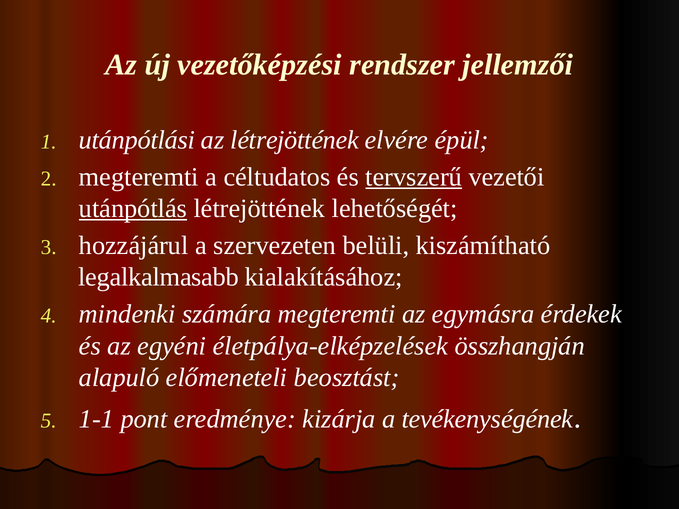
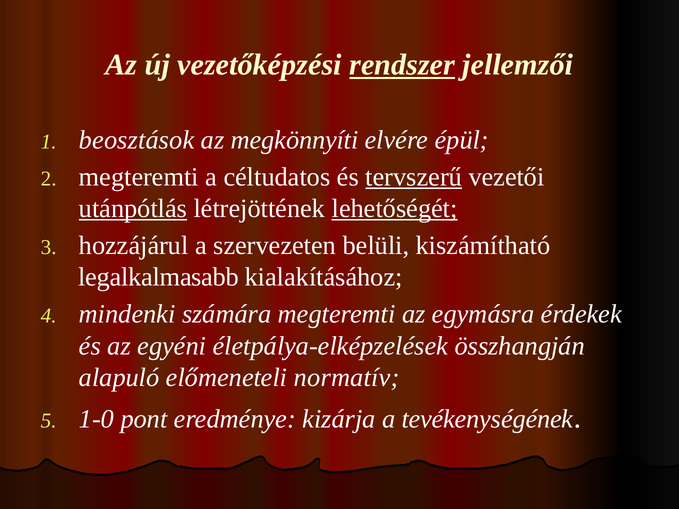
rendszer underline: none -> present
utánpótlási: utánpótlási -> beosztások
az létrejöttének: létrejöttének -> megkönnyíti
lehetőségét underline: none -> present
beosztást: beosztást -> normatív
1-1: 1-1 -> 1-0
